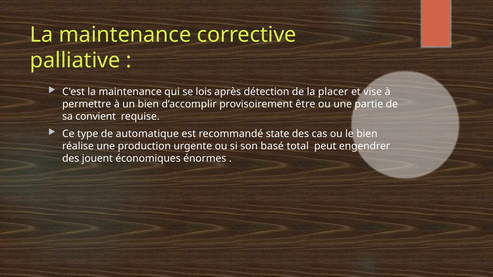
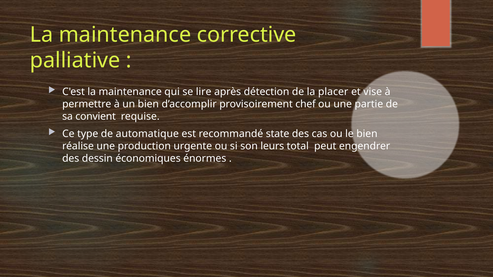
lois: lois -> lire
être: être -> chef
basé: basé -> leurs
jouent: jouent -> dessin
